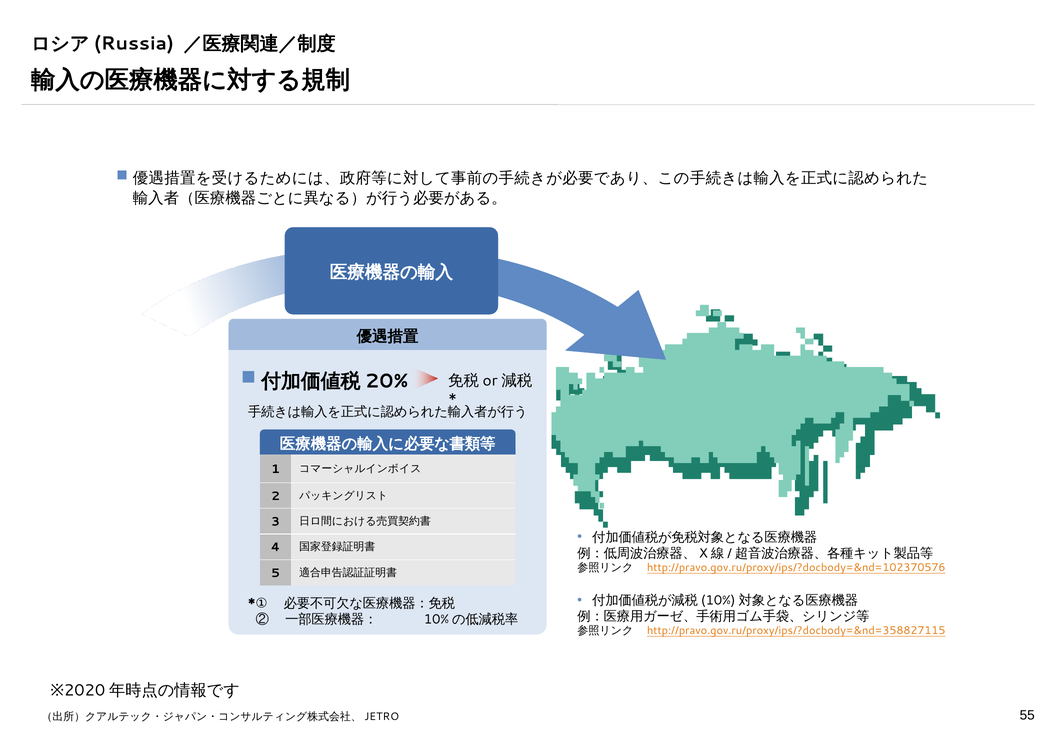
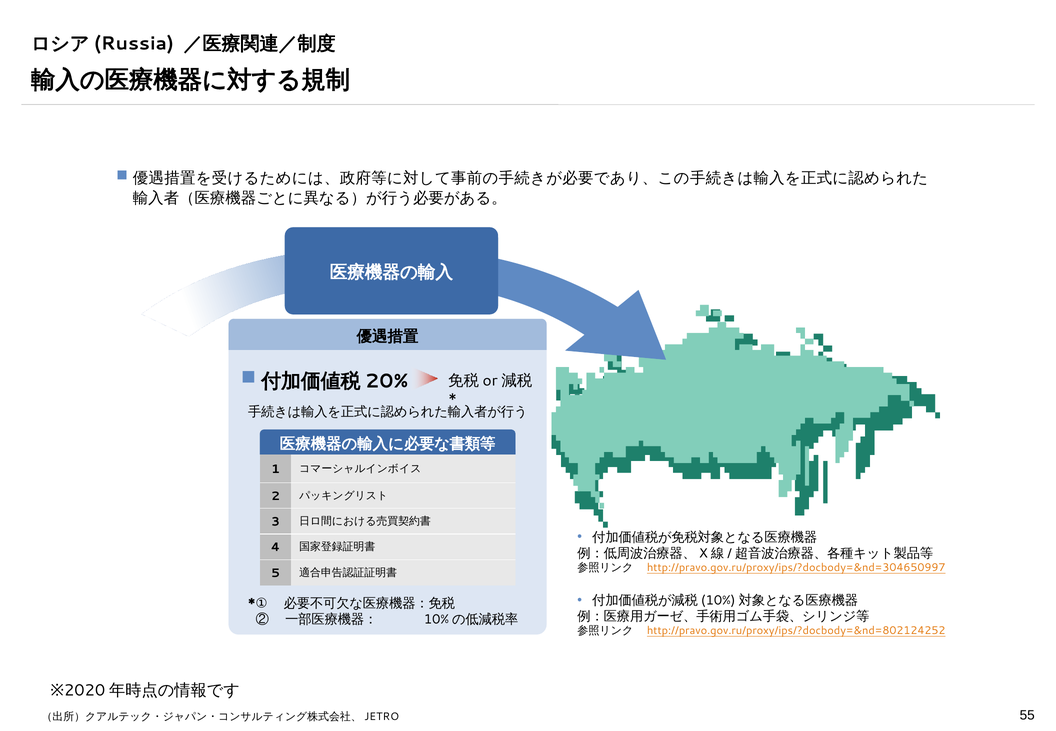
http://pravo.gov.ru/proxy/ips/?docbody=&nd=102370576: http://pravo.gov.ru/proxy/ips/?docbody=&nd=102370576 -> http://pravo.gov.ru/proxy/ips/?docbody=&nd=304650997
http://pravo.gov.ru/proxy/ips/?docbody=&nd=358827115: http://pravo.gov.ru/proxy/ips/?docbody=&nd=358827115 -> http://pravo.gov.ru/proxy/ips/?docbody=&nd=802124252
